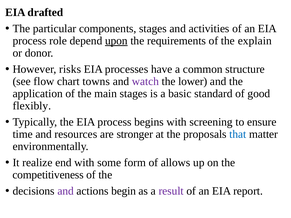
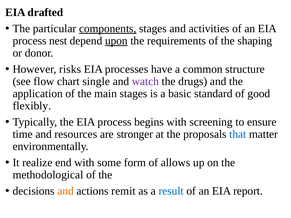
components underline: none -> present
role: role -> nest
explain: explain -> shaping
towns: towns -> single
lower: lower -> drugs
competitiveness: competitiveness -> methodological
and at (66, 191) colour: purple -> orange
begin: begin -> remit
result colour: purple -> blue
